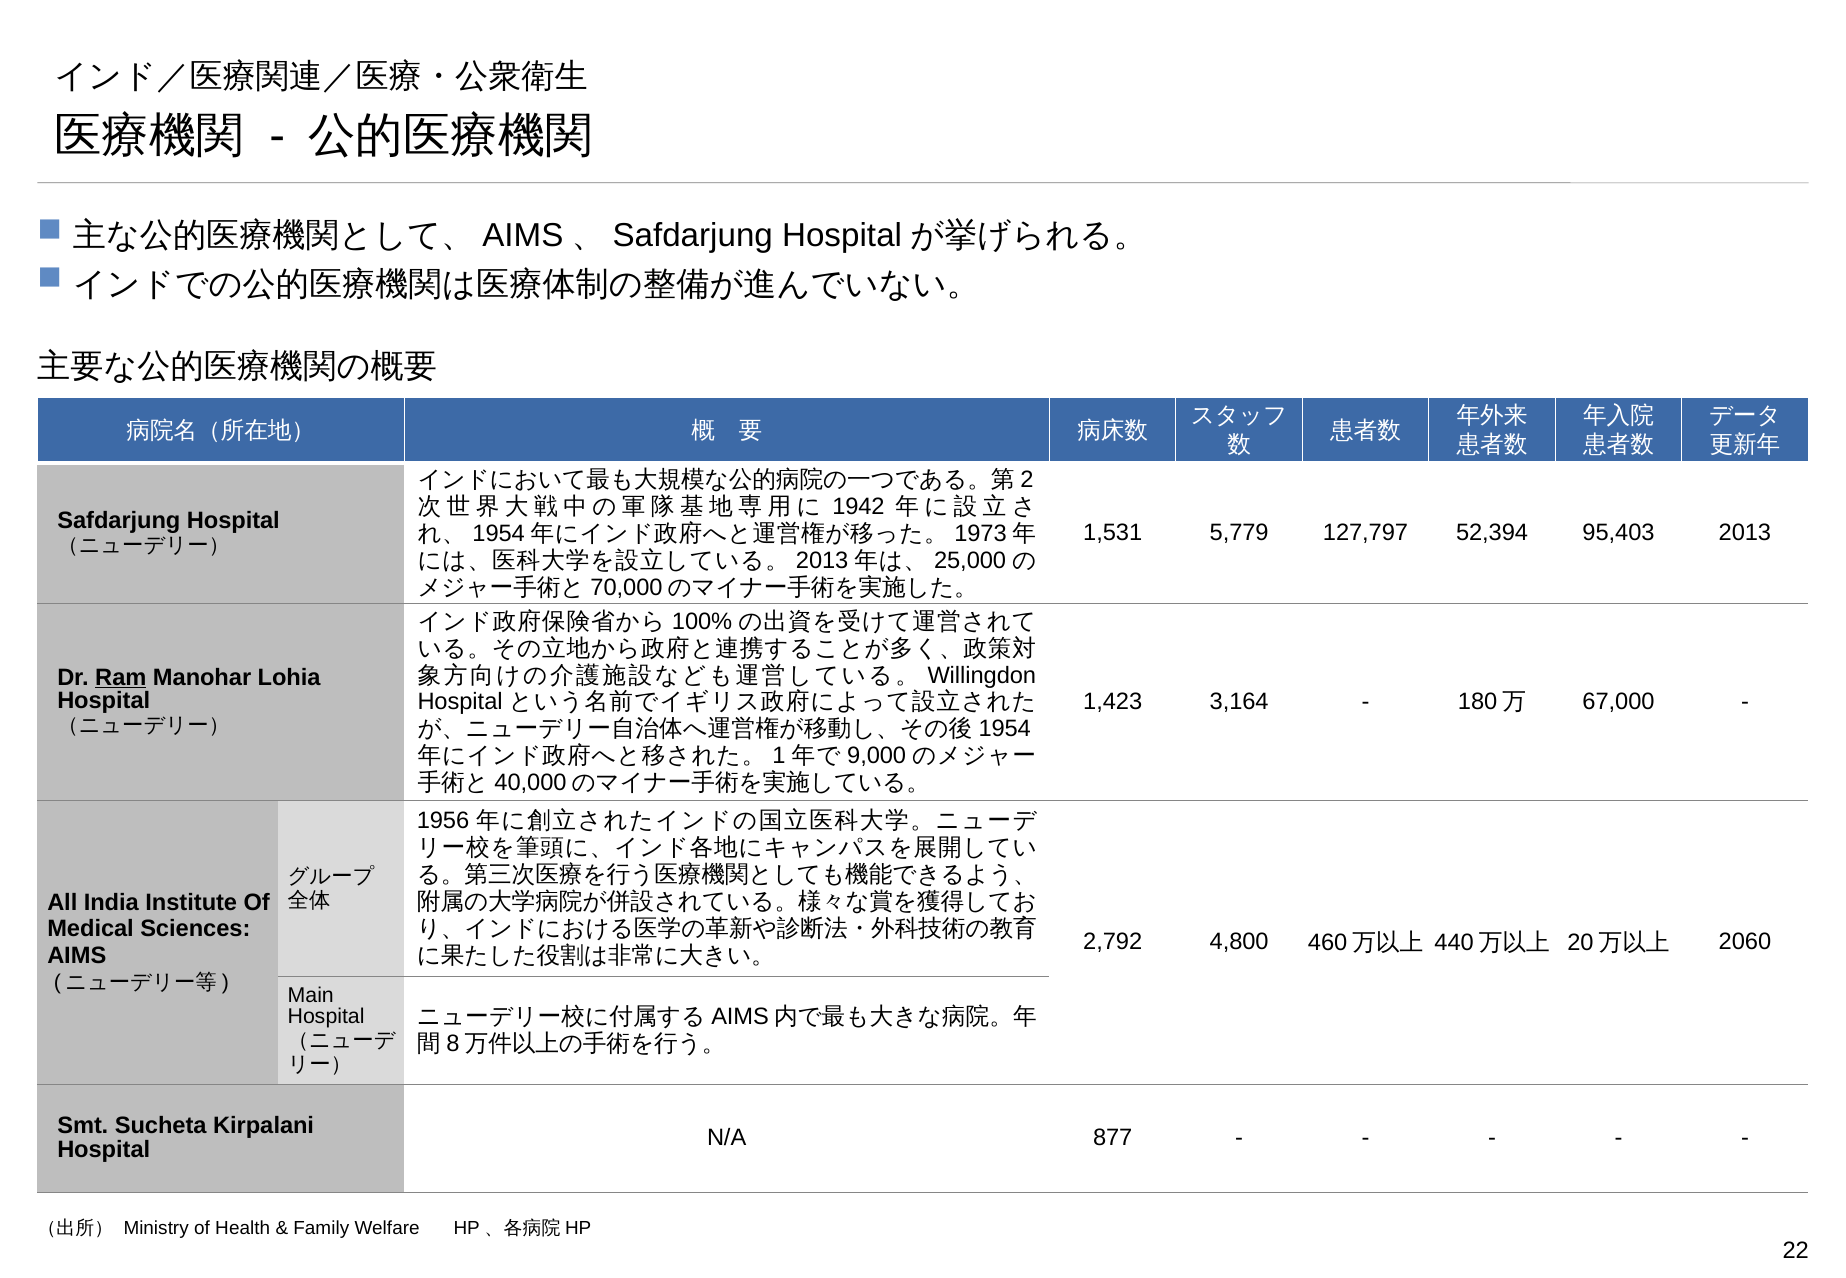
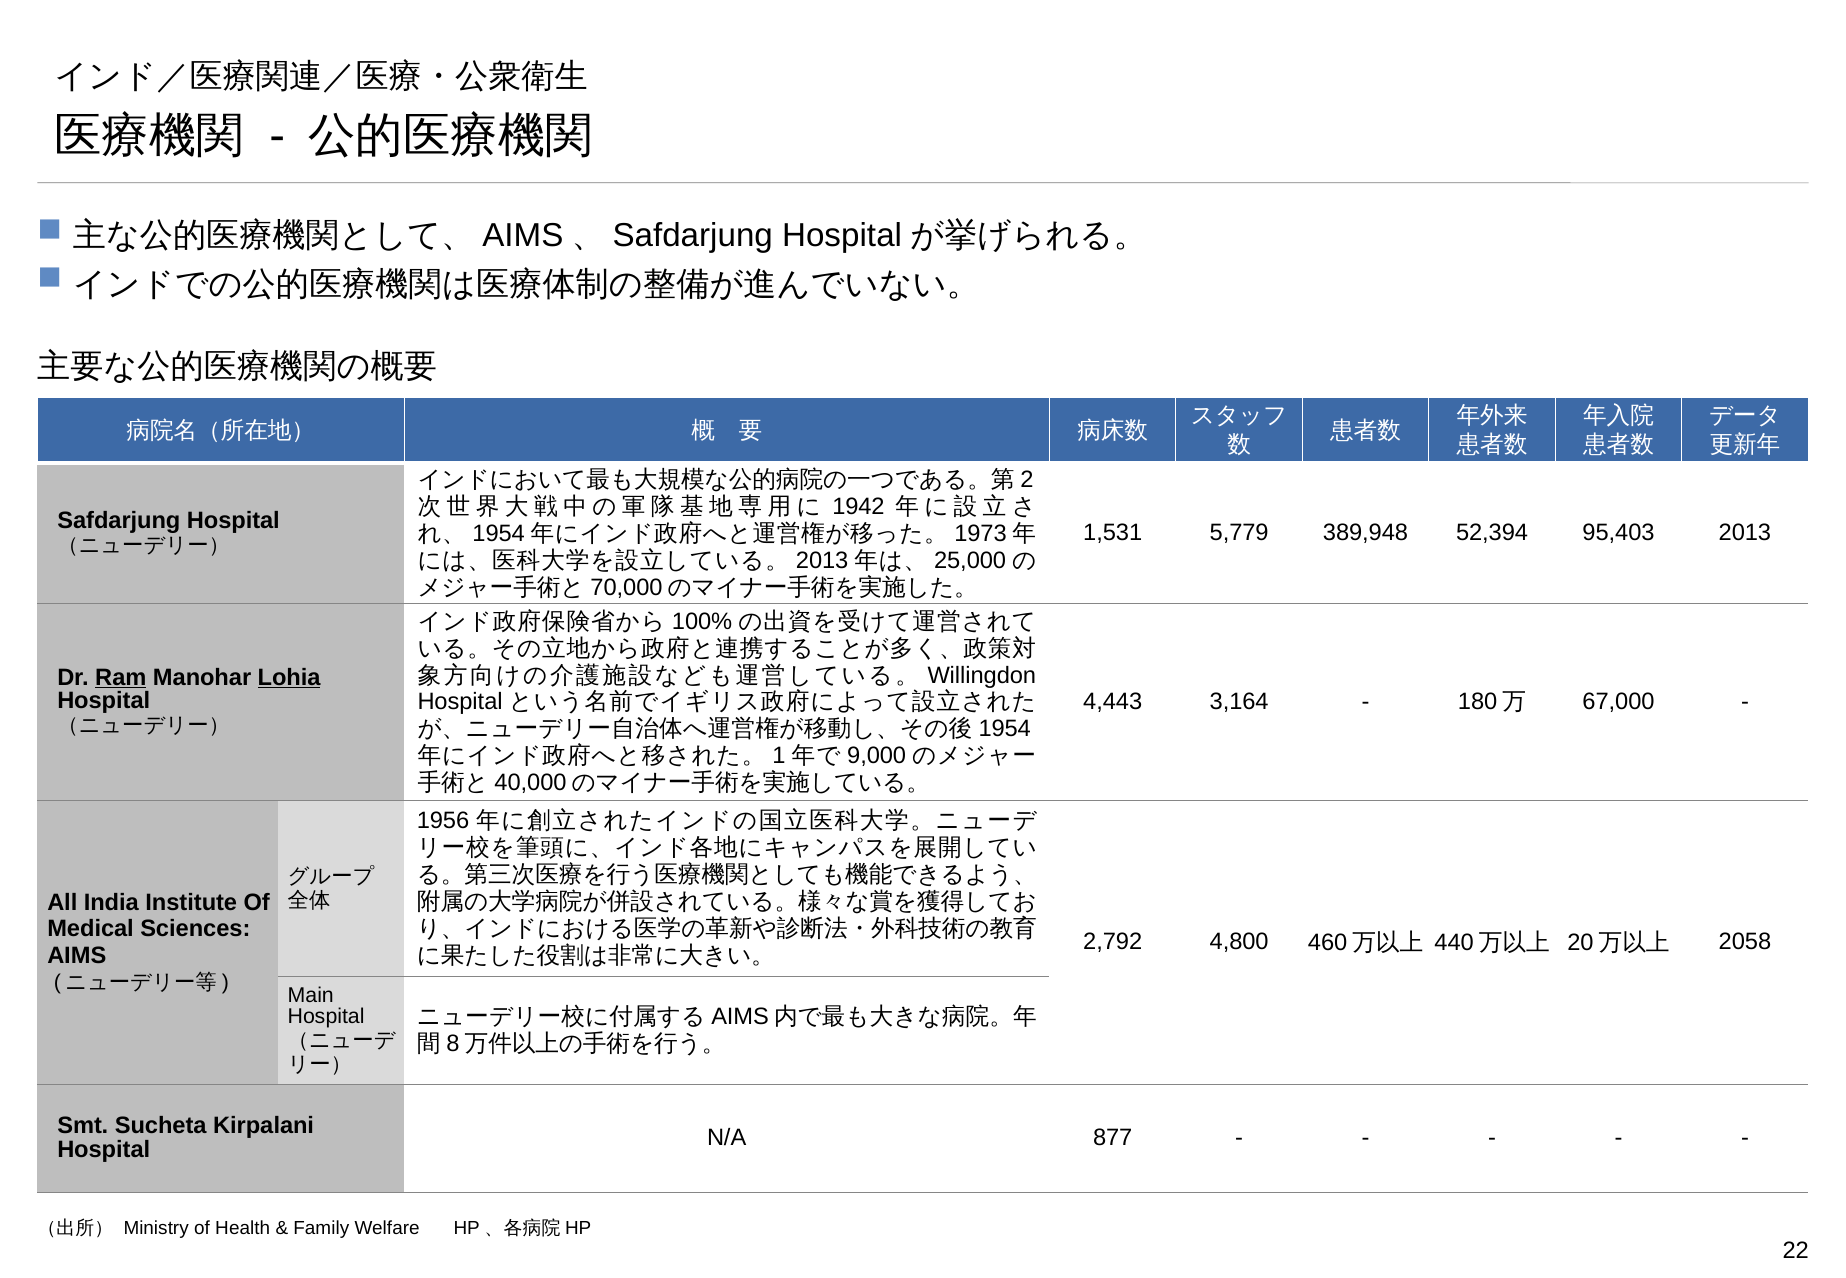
127,797: 127,797 -> 389,948
Lohia underline: none -> present
1,423: 1,423 -> 4,443
2060: 2060 -> 2058
